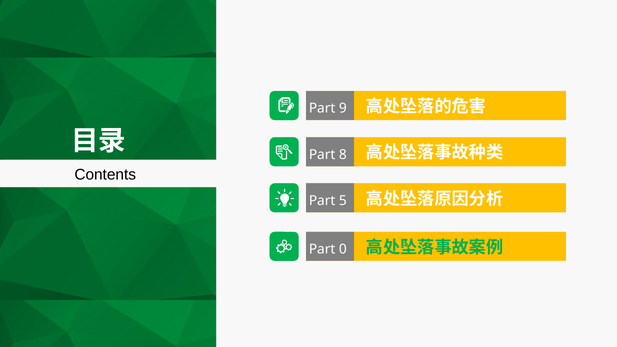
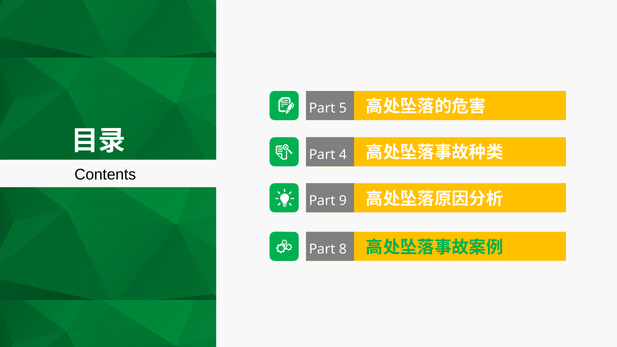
9: 9 -> 5
8: 8 -> 4
5: 5 -> 9
0: 0 -> 8
